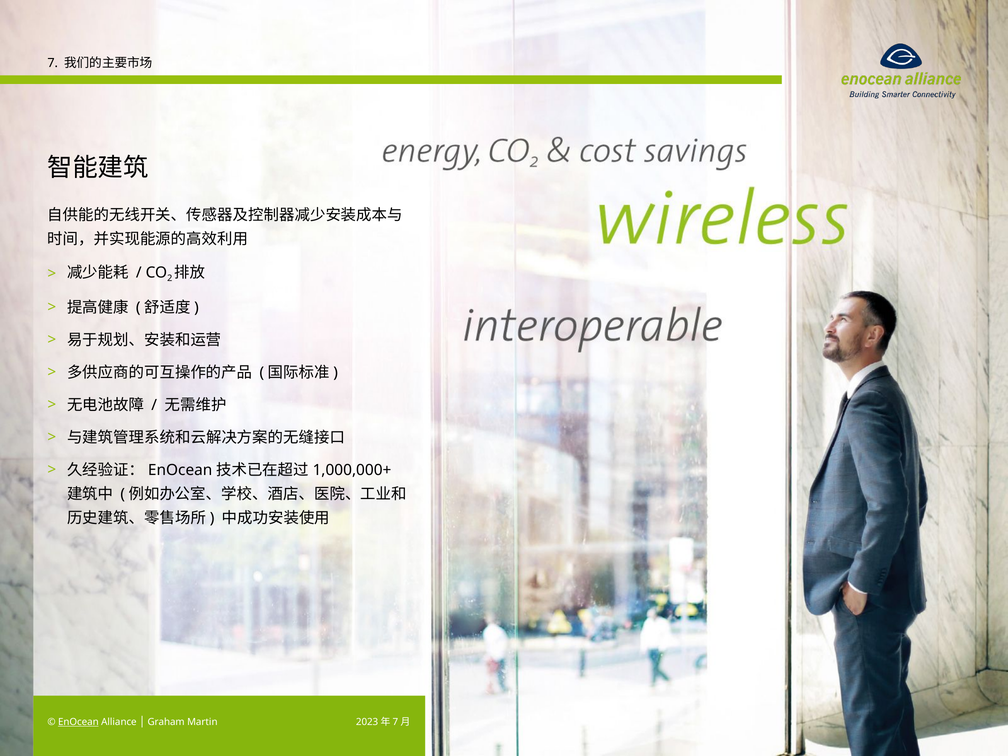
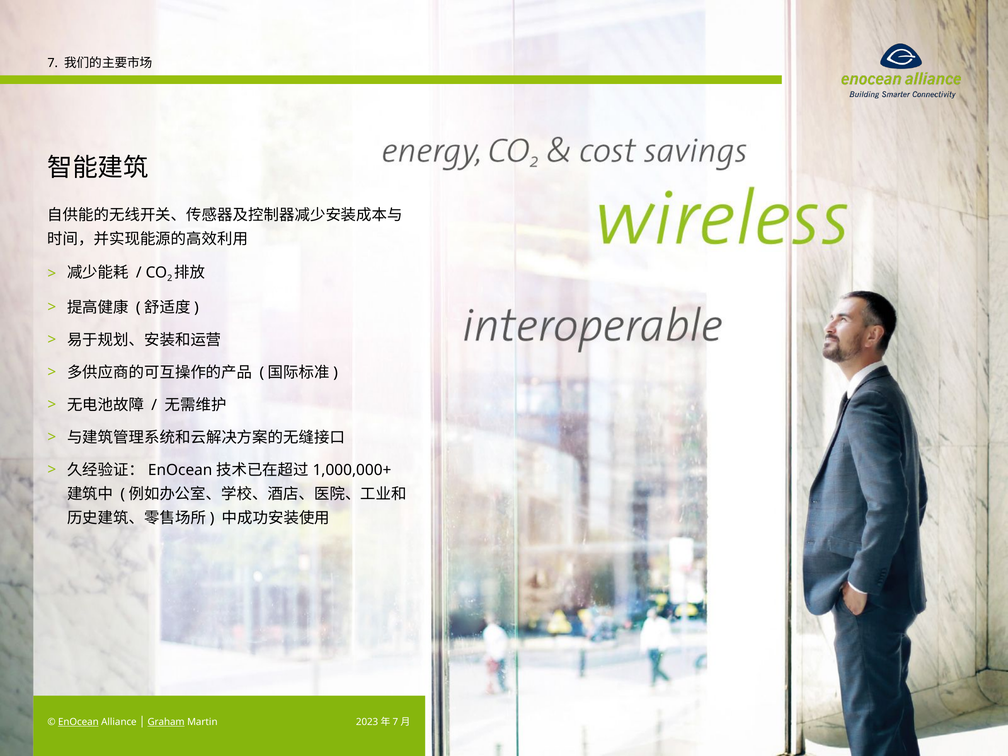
Graham underline: none -> present
